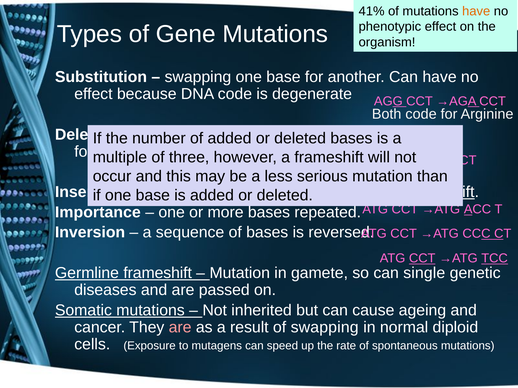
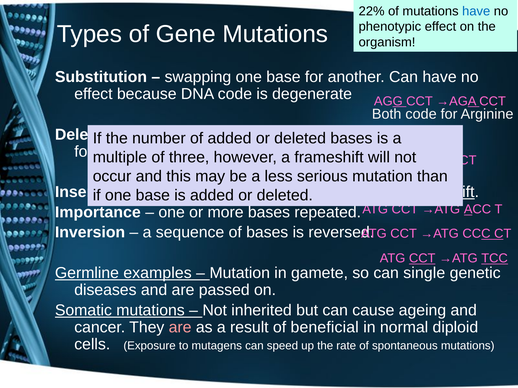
41%: 41% -> 22%
have at (476, 11) colour: orange -> blue
Germline frameshift: frameshift -> examples
of swapping: swapping -> beneficial
